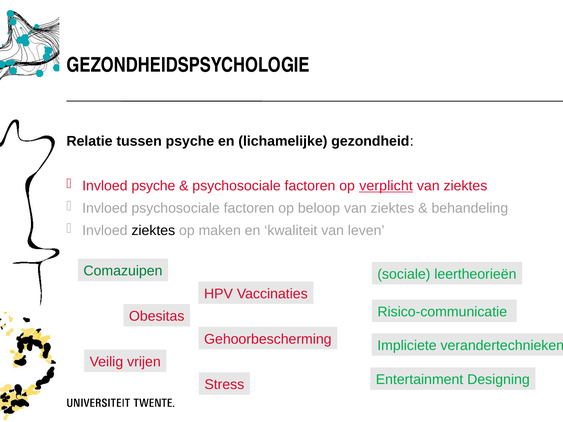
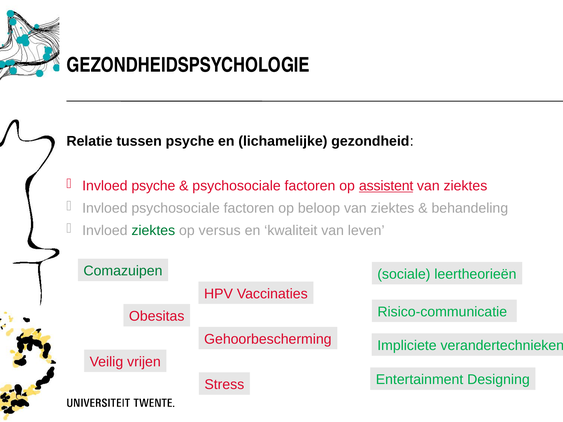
verplicht: verplicht -> assistent
ziektes at (153, 231) colour: black -> green
maken: maken -> versus
